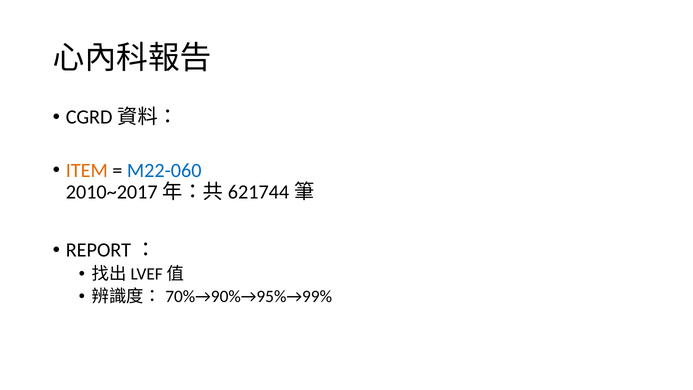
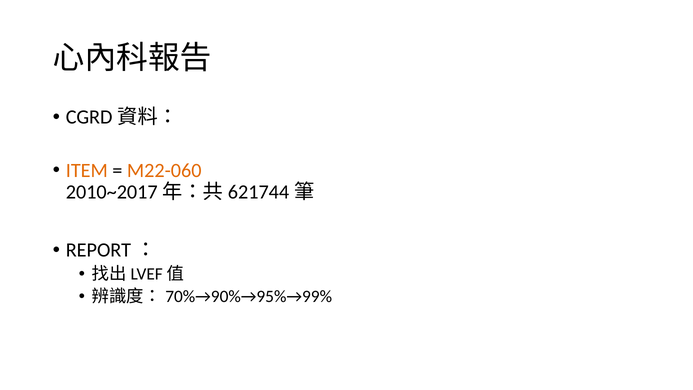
M22-060 colour: blue -> orange
